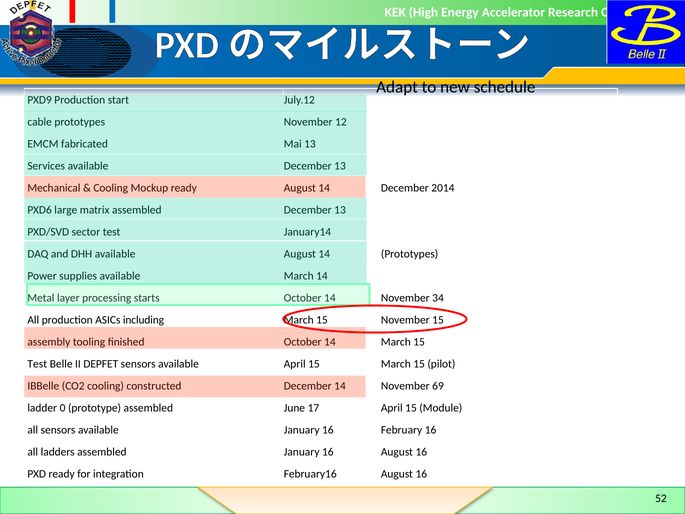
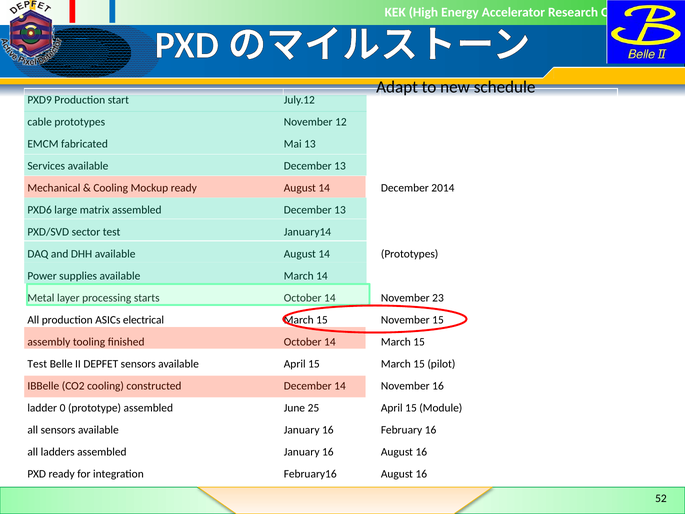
34: 34 -> 23
including: including -> electrical
November 69: 69 -> 16
17: 17 -> 25
